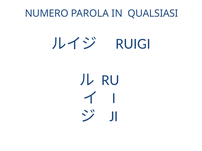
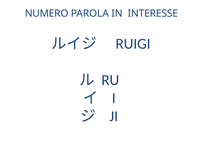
QUALSIASI: QUALSIASI -> INTERESSE
